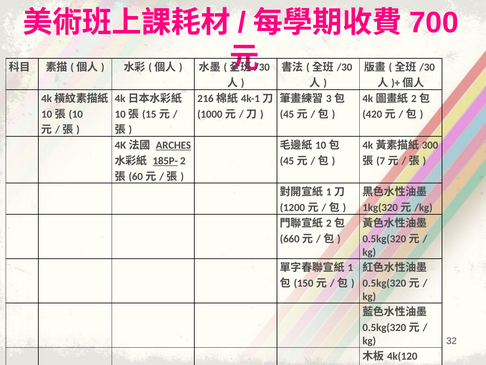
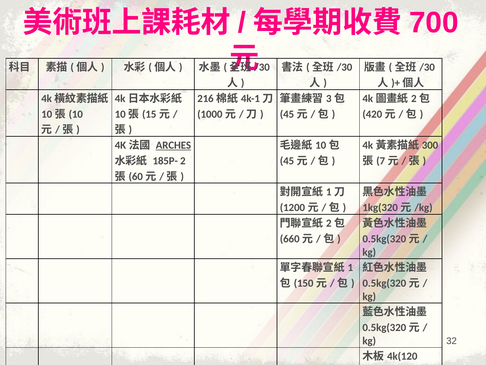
185P- underline: present -> none
